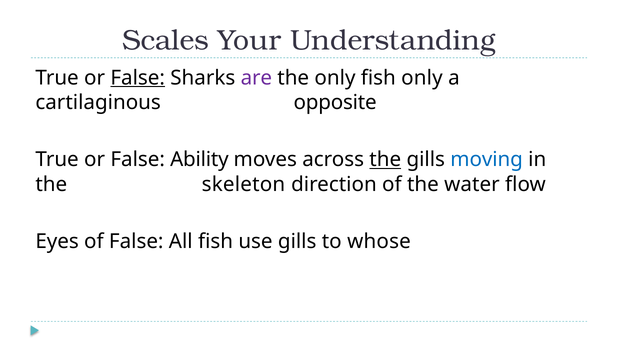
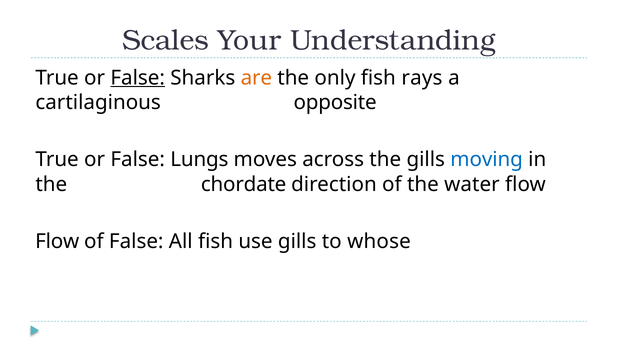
are colour: purple -> orange
fish only: only -> rays
Ability: Ability -> Lungs
the at (385, 160) underline: present -> none
skeleton: skeleton -> chordate
Eyes at (57, 242): Eyes -> Flow
